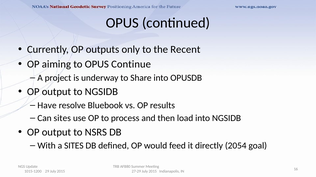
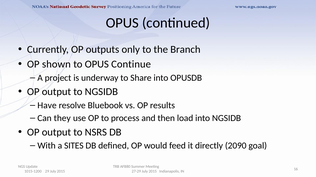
Recent: Recent -> Branch
aiming: aiming -> shown
Can sites: sites -> they
2054: 2054 -> 2090
